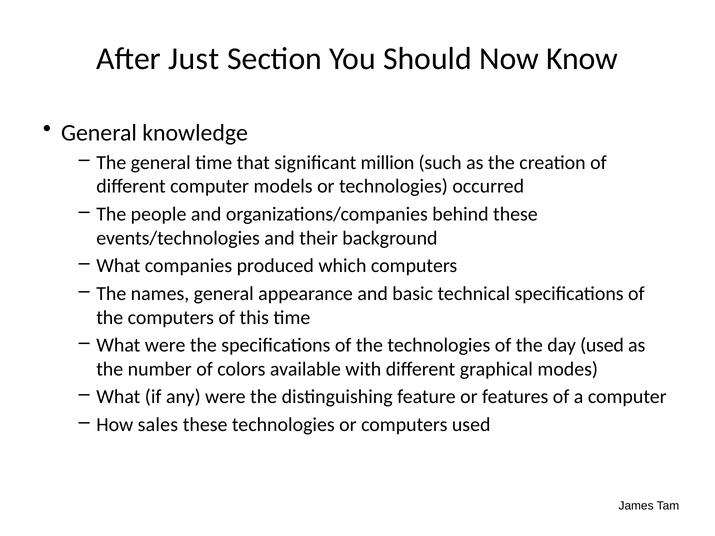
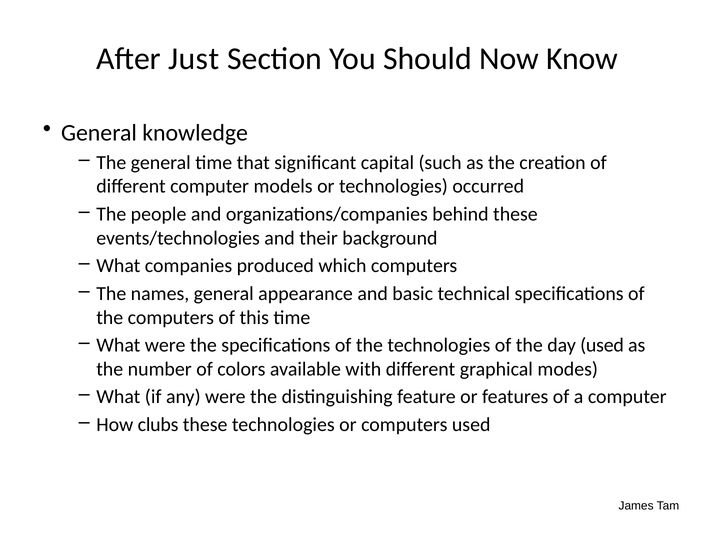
million: million -> capital
sales: sales -> clubs
